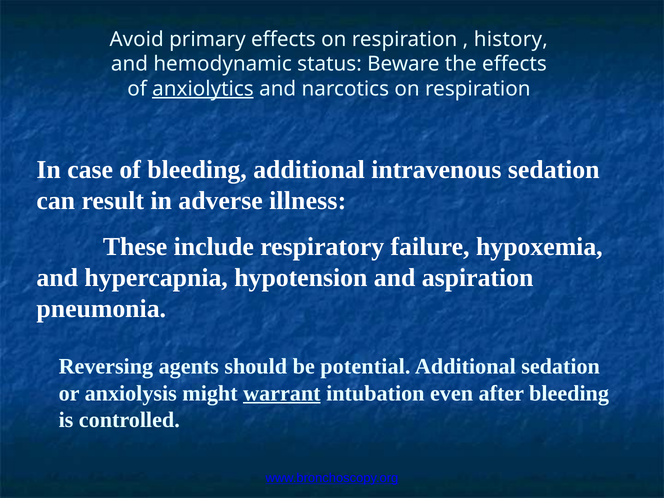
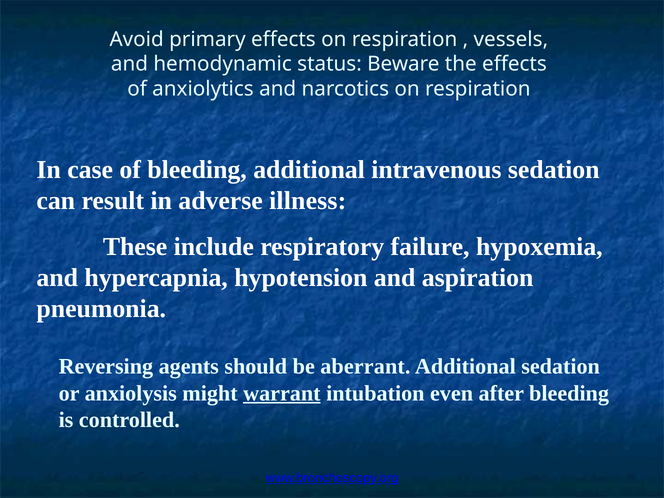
history: history -> vessels
anxiolytics underline: present -> none
potential: potential -> aberrant
